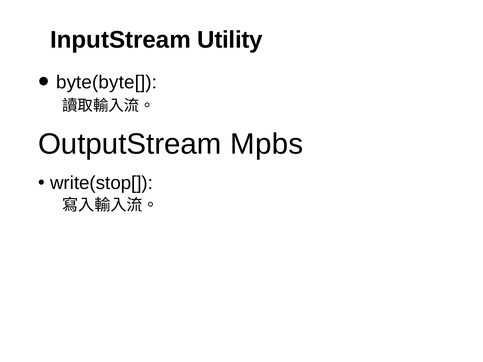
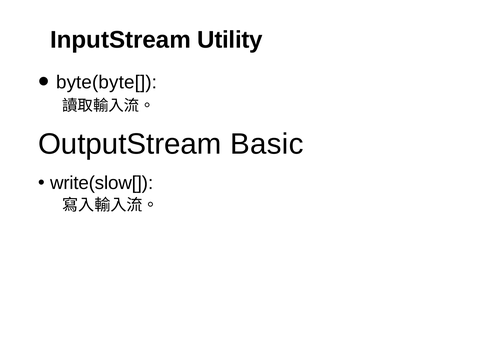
Mpbs: Mpbs -> Basic
write(stop[: write(stop[ -> write(slow[
